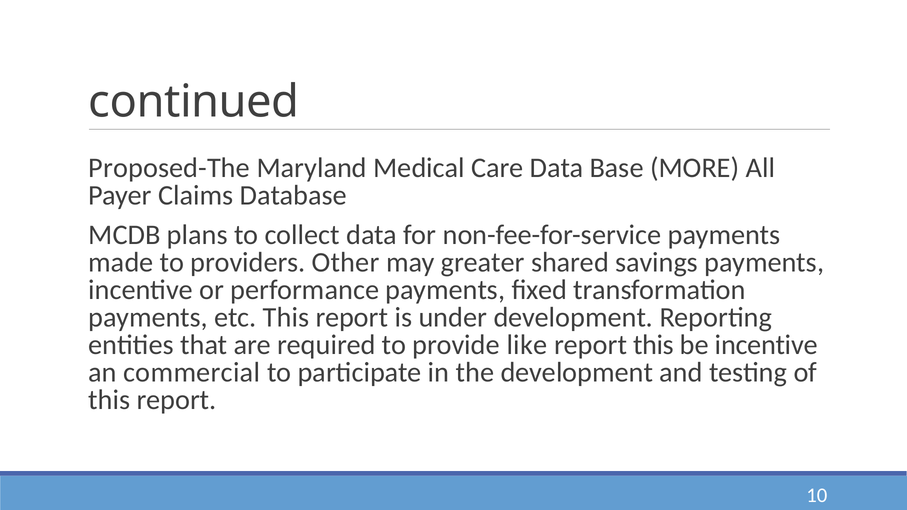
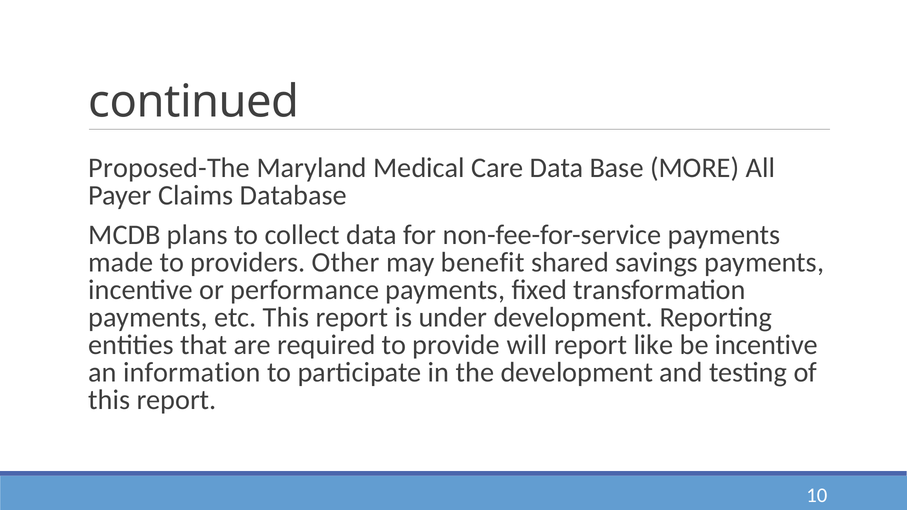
greater: greater -> benefit
like: like -> will
report this: this -> like
commercial: commercial -> information
